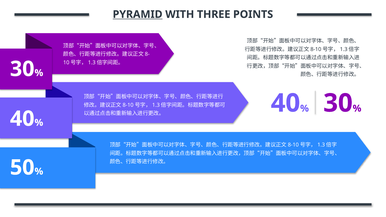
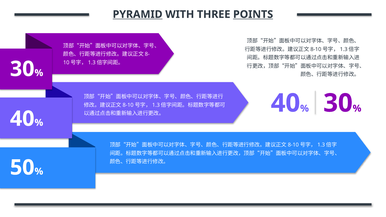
POINTS underline: none -> present
